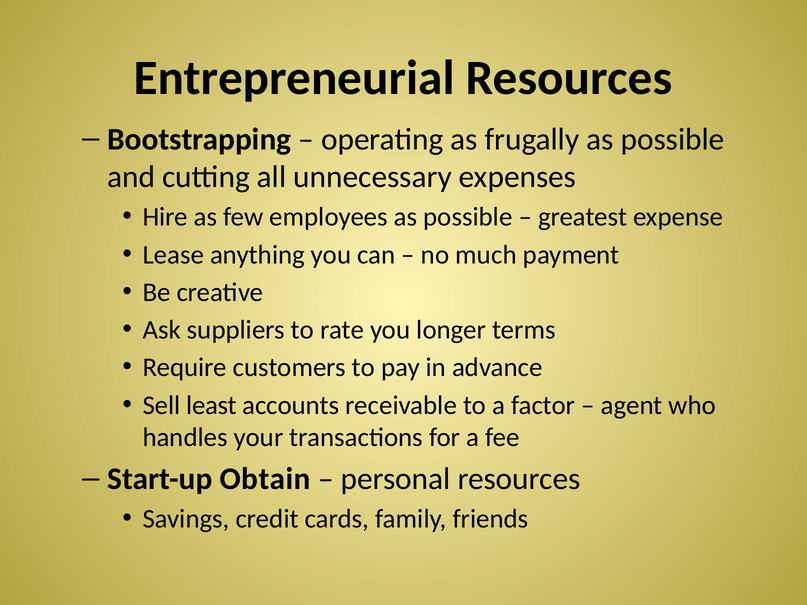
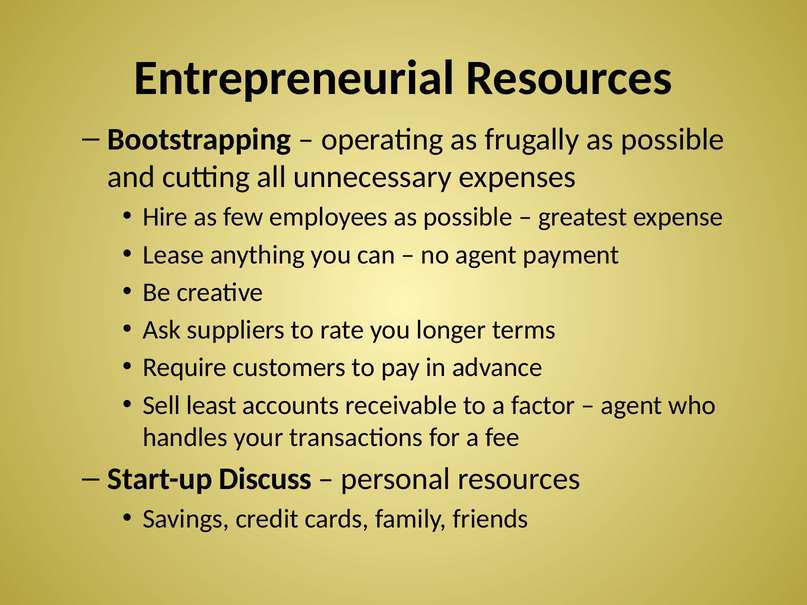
no much: much -> agent
Obtain: Obtain -> Discuss
